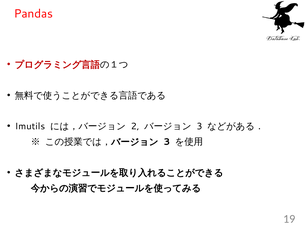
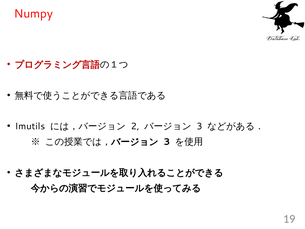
Pandas: Pandas -> Numpy
